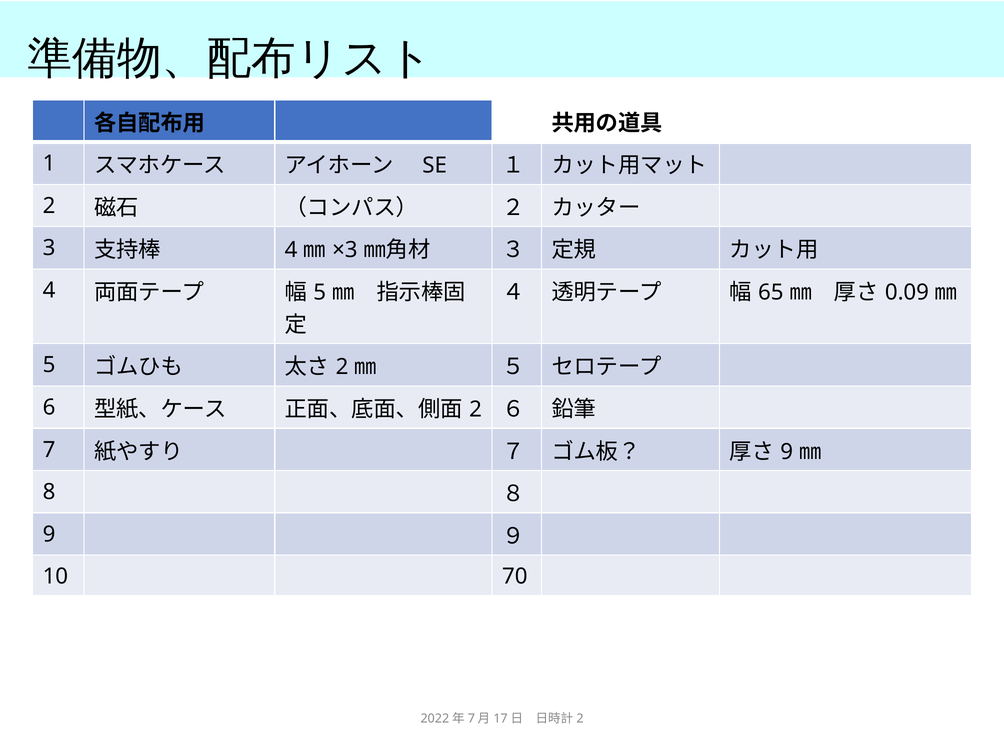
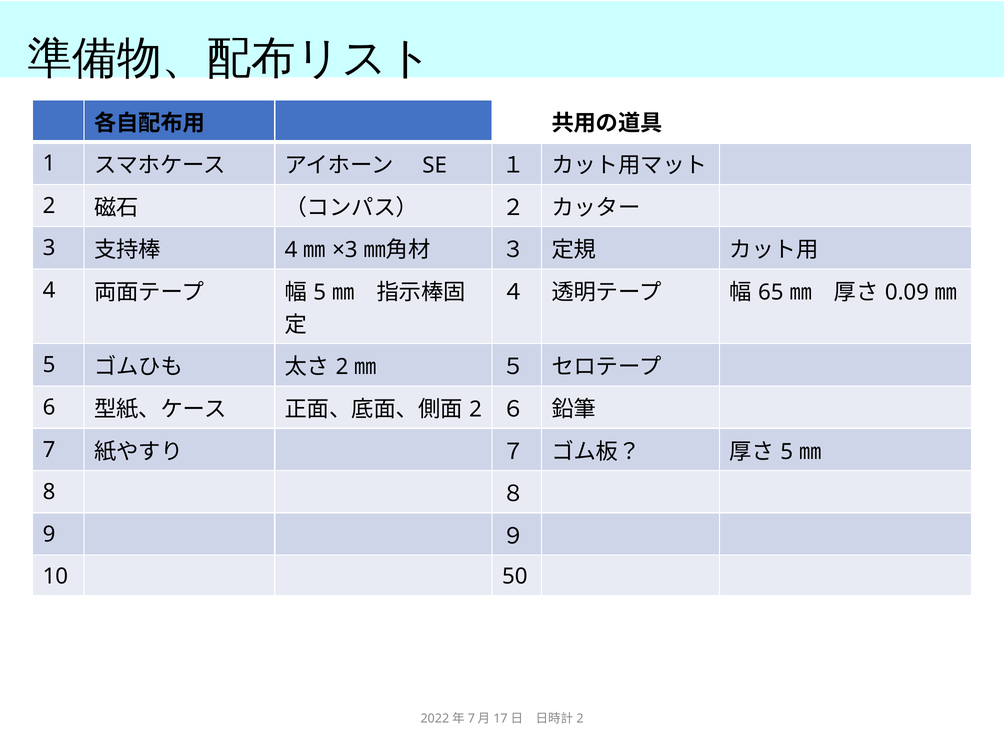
9 at (787, 452): 9 -> 5
70: 70 -> 50
